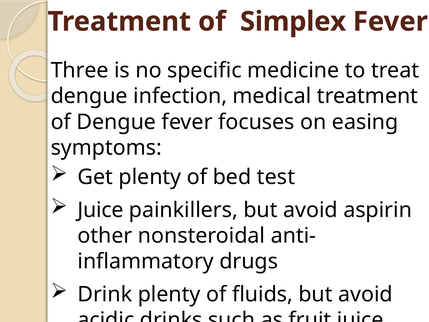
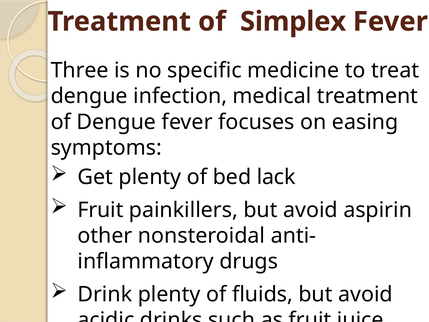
test: test -> lack
Juice at (100, 210): Juice -> Fruit
